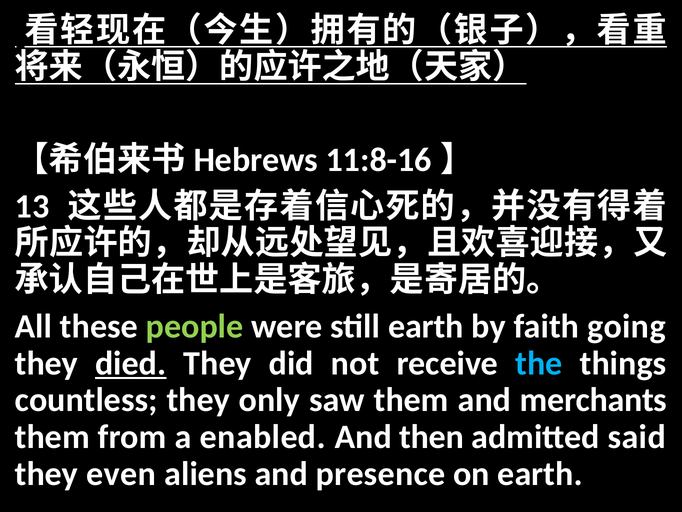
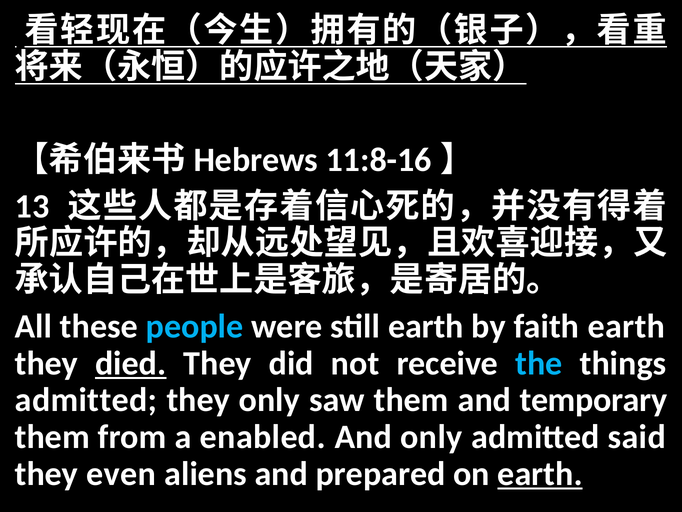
people colour: light green -> light blue
faith going: going -> earth
countless at (86, 400): countless -> admitted
merchants: merchants -> temporary
And then: then -> only
presence: presence -> prepared
earth at (540, 473) underline: none -> present
